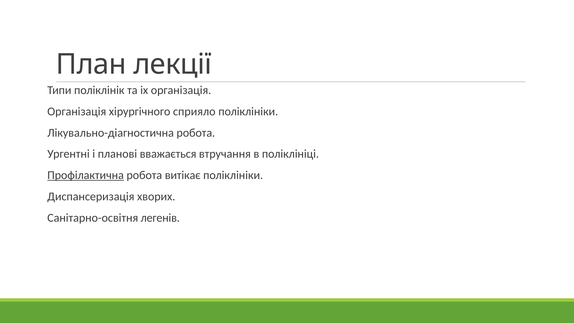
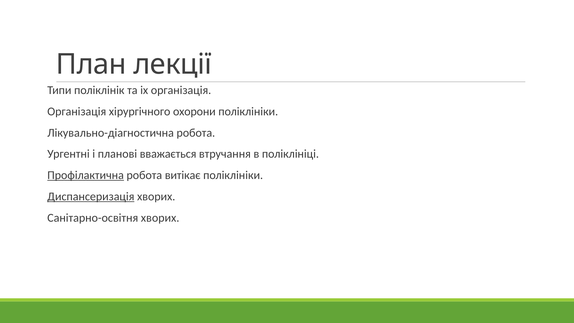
сприяло: сприяло -> охорони
Диспансеризація underline: none -> present
Санітарно-освітня легенів: легенів -> хворих
